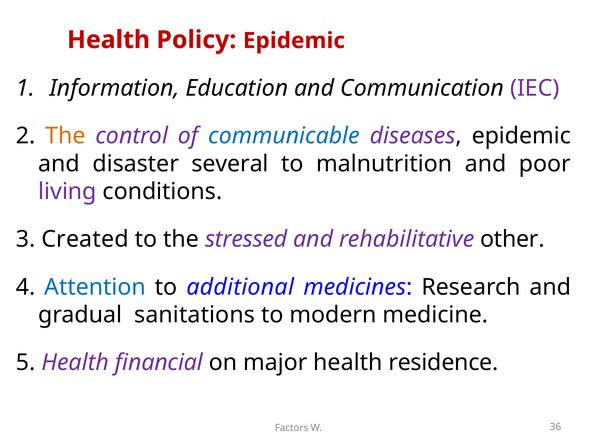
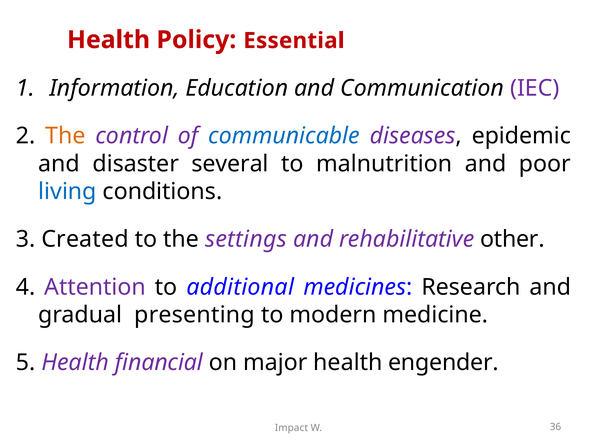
Policy Epidemic: Epidemic -> Essential
living colour: purple -> blue
stressed: stressed -> settings
Attention colour: blue -> purple
sanitations: sanitations -> presenting
residence: residence -> engender
Factors: Factors -> Impact
